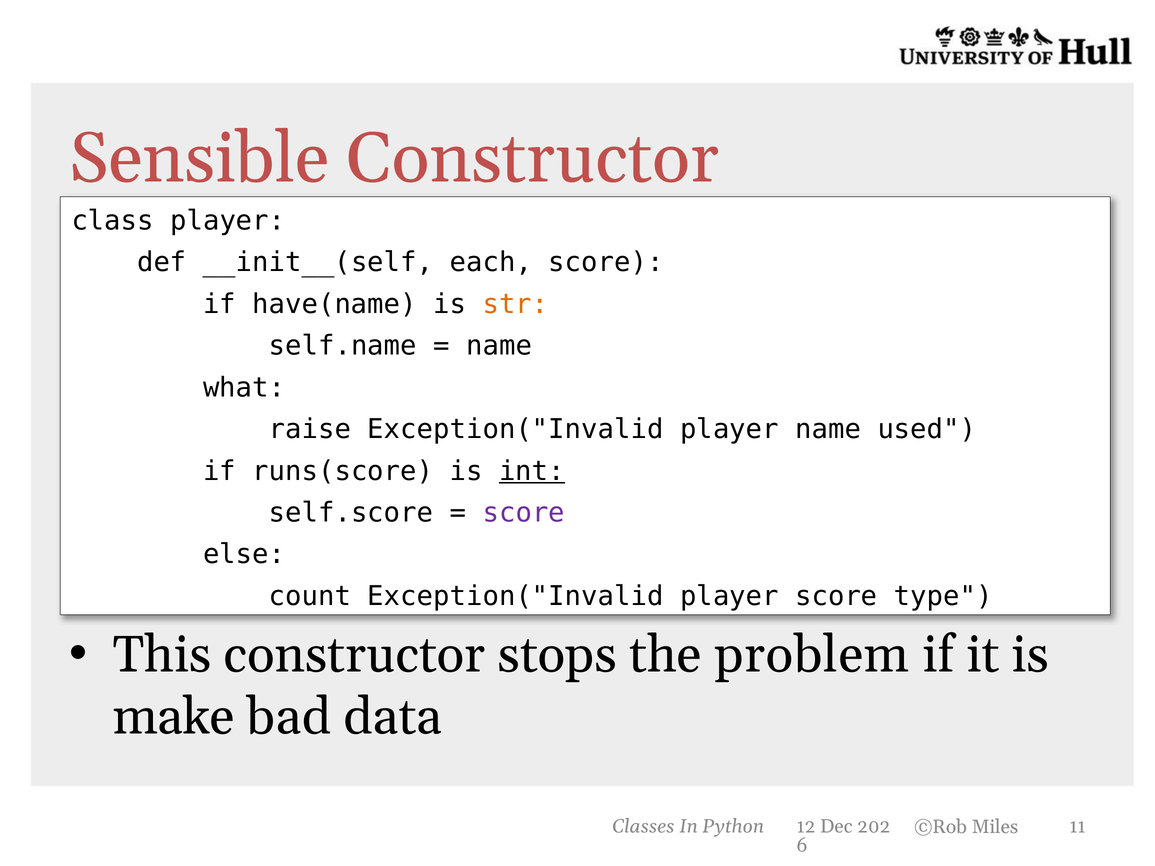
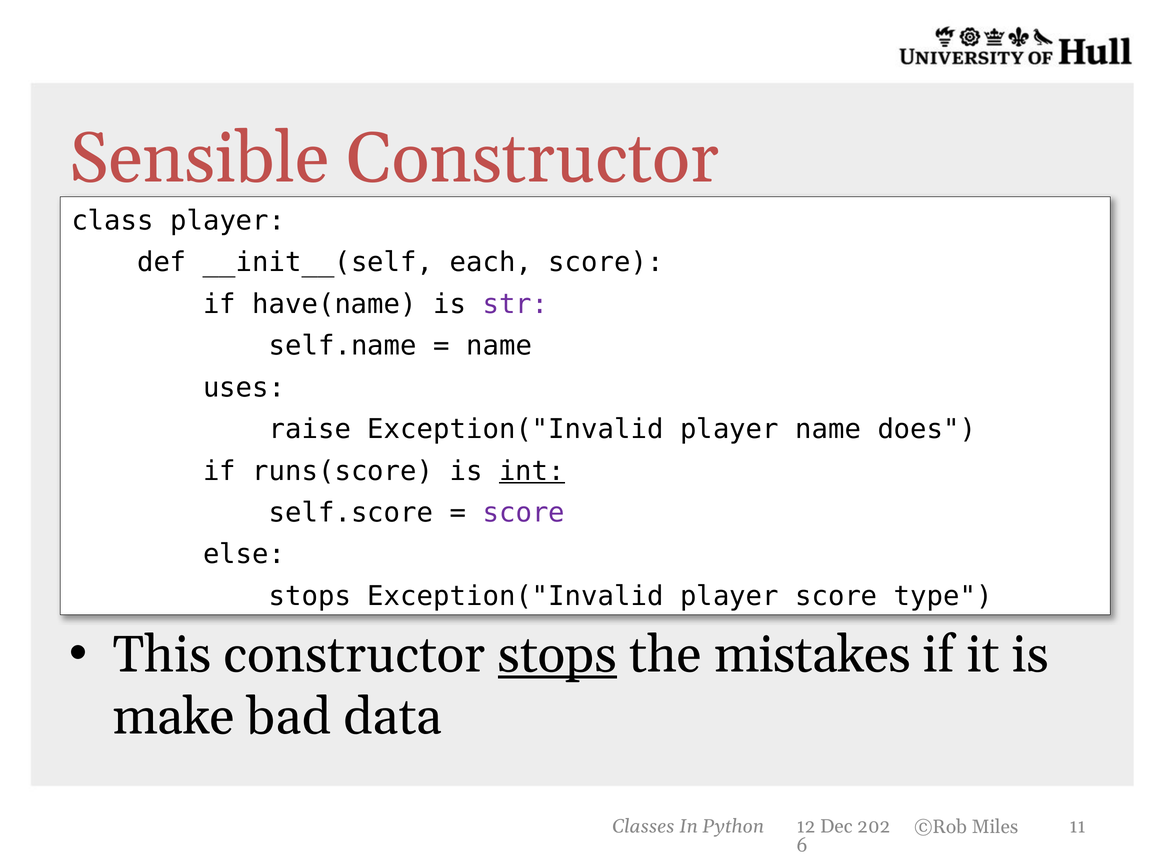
str colour: orange -> purple
what: what -> uses
used: used -> does
count at (310, 596): count -> stops
stops at (557, 655) underline: none -> present
problem: problem -> mistakes
